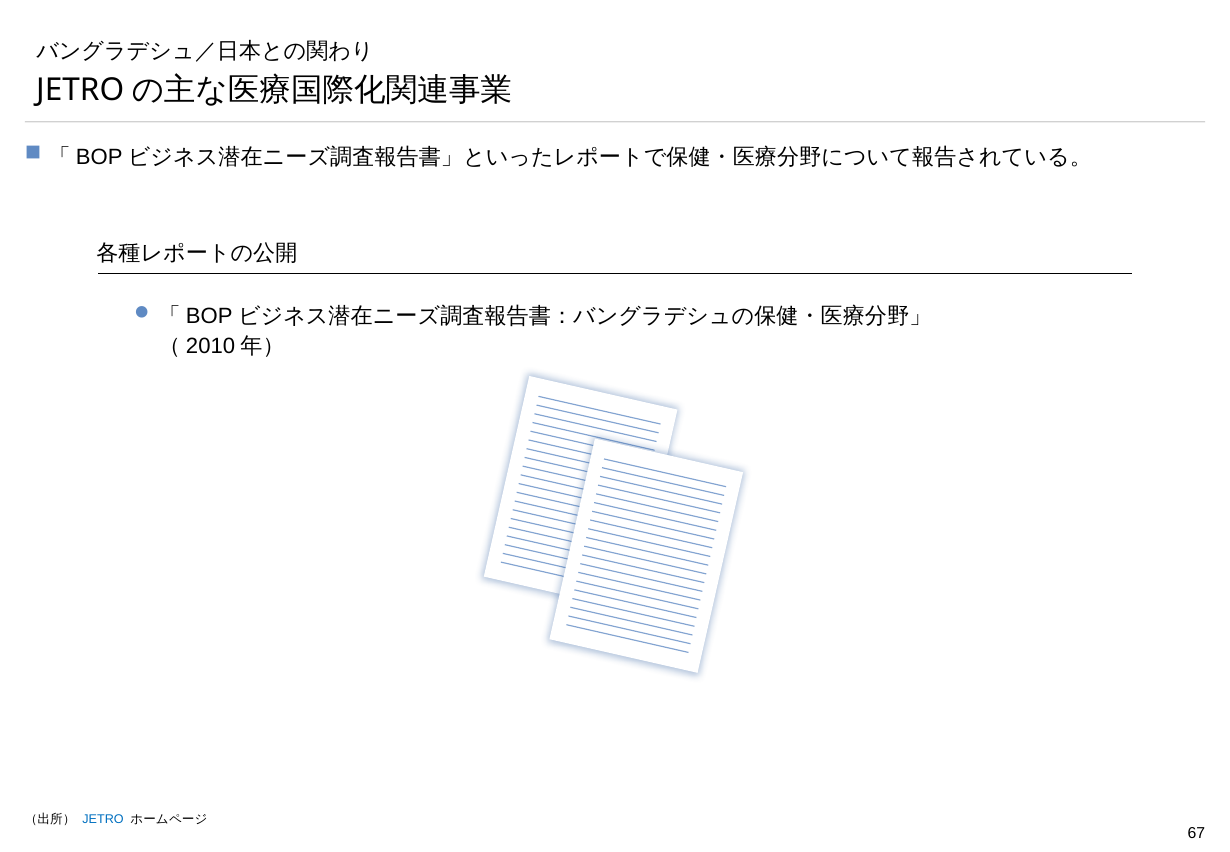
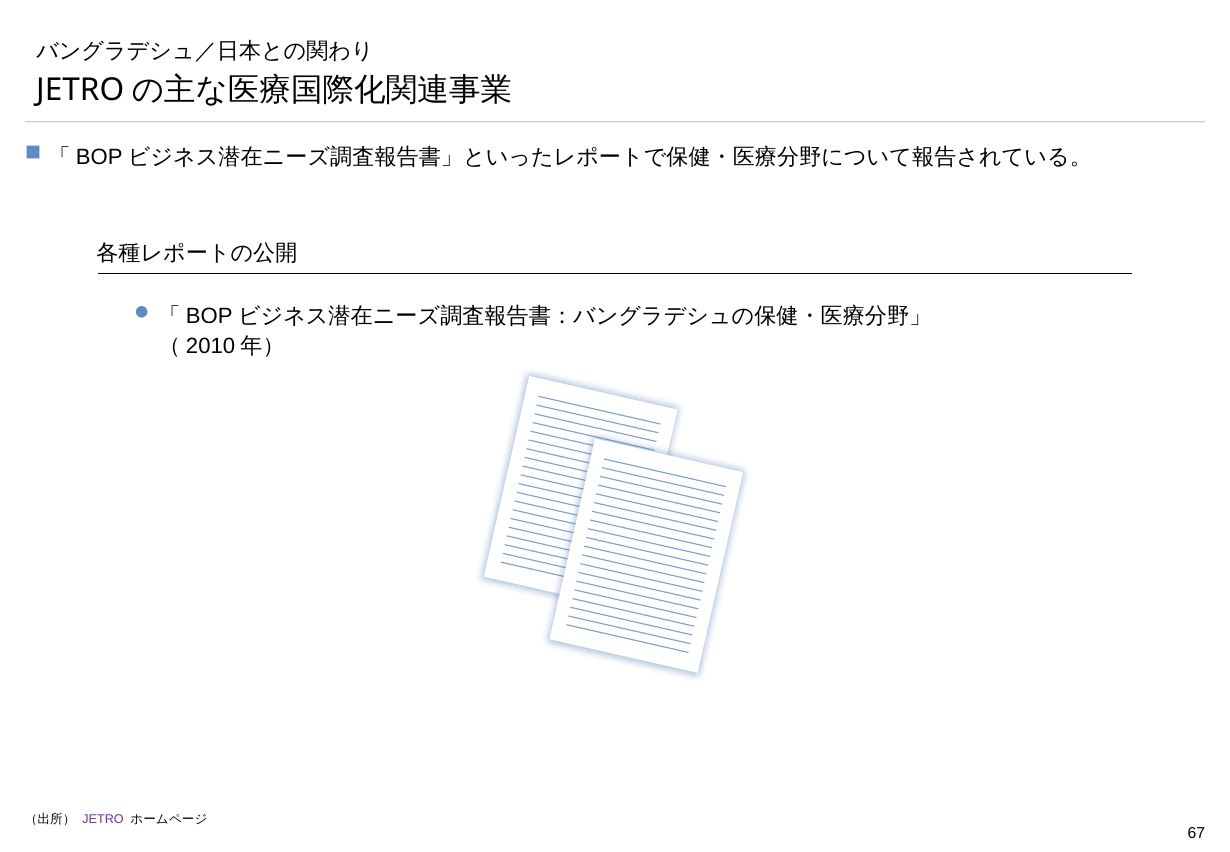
JETRO colour: blue -> purple
